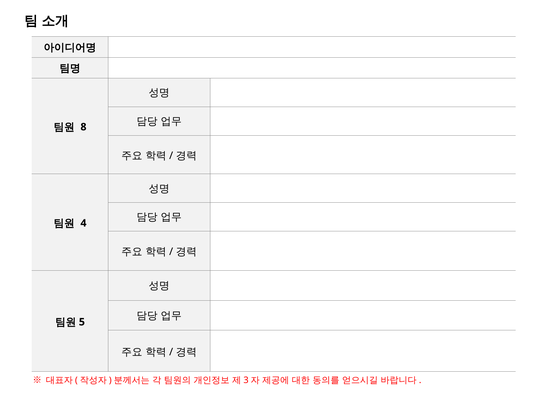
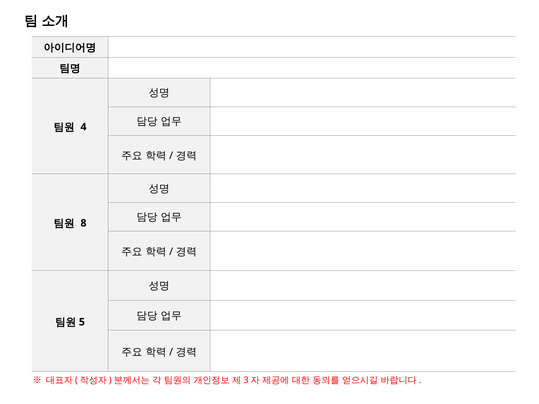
8: 8 -> 4
4: 4 -> 8
